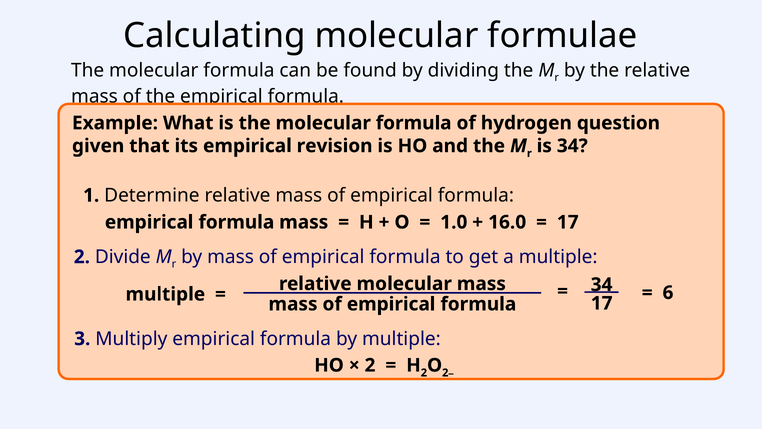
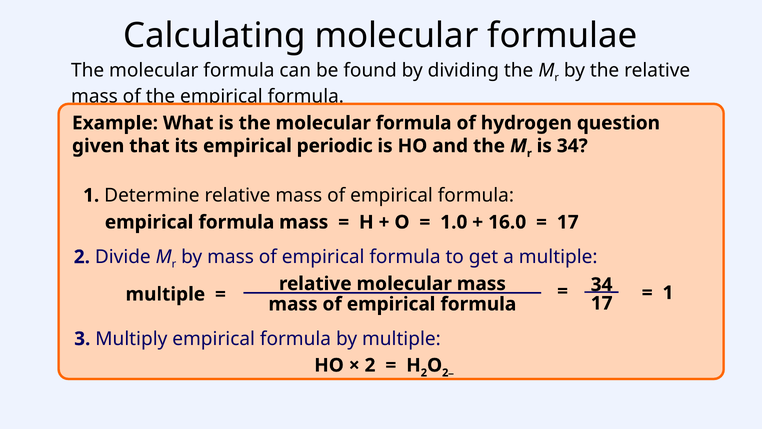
revision: revision -> periodic
6 at (668, 292): 6 -> 1
